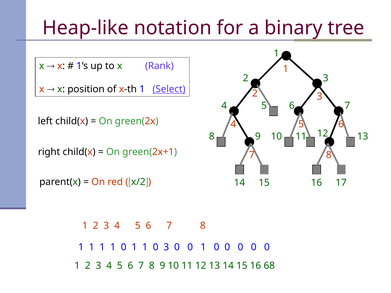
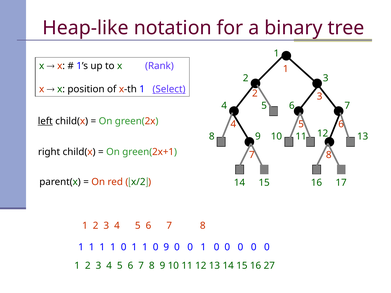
left underline: none -> present
0 3: 3 -> 9
68: 68 -> 27
